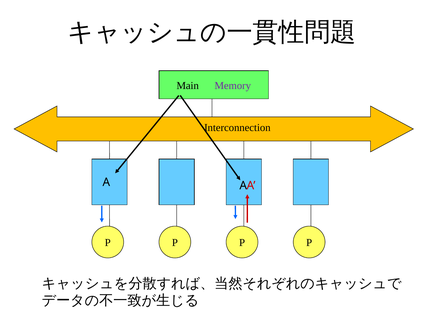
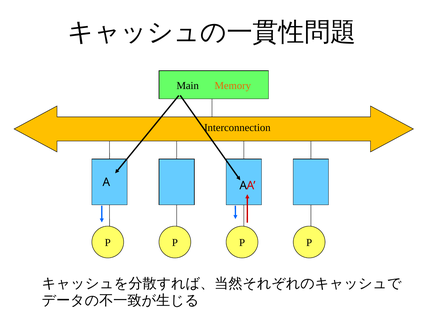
Memory colour: purple -> orange
